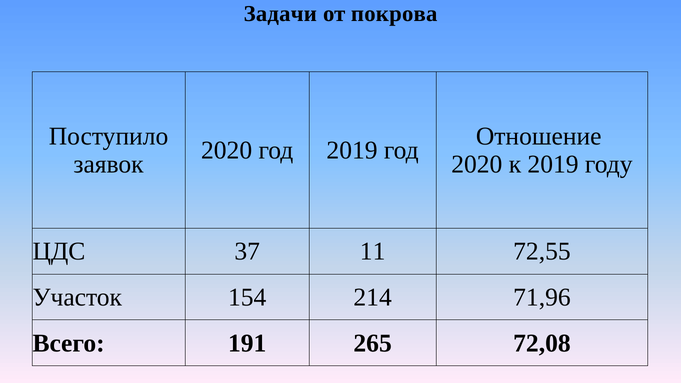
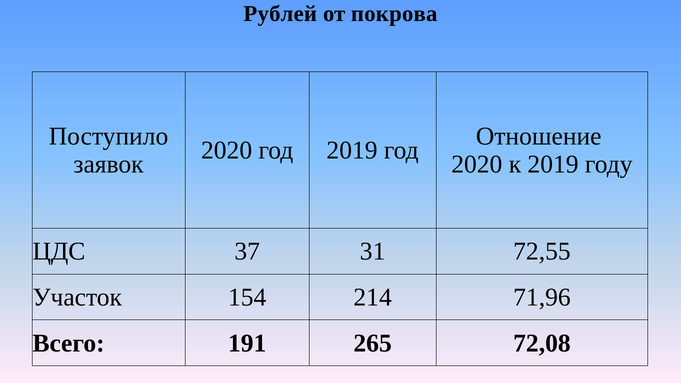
Задачи: Задачи -> Рублей
11: 11 -> 31
